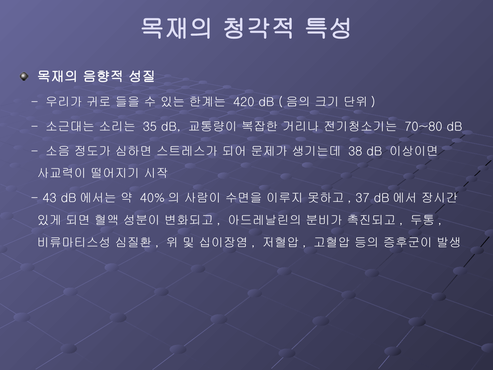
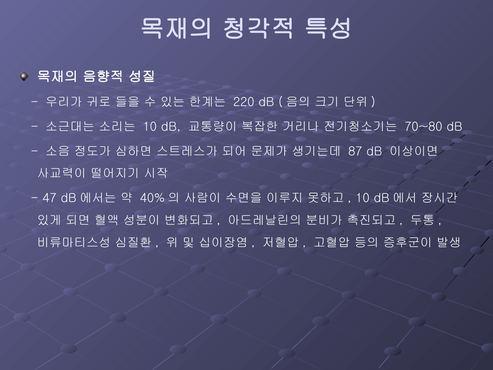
420: 420 -> 220
35 at (150, 127): 35 -> 10
38: 38 -> 87
43: 43 -> 47
37 at (363, 198): 37 -> 10
